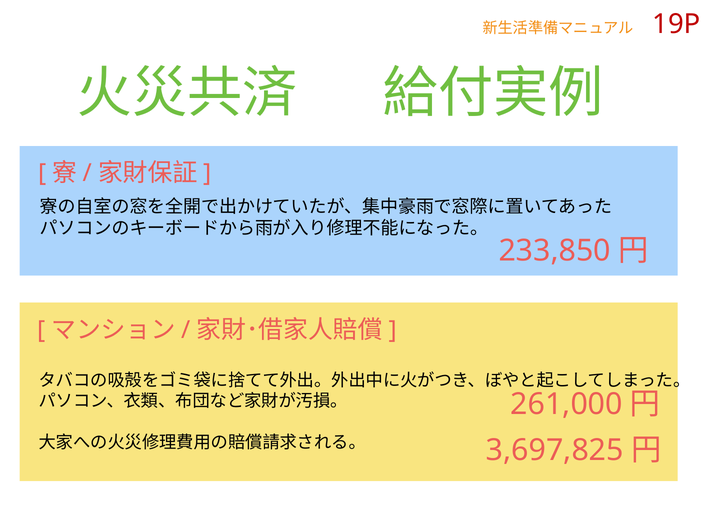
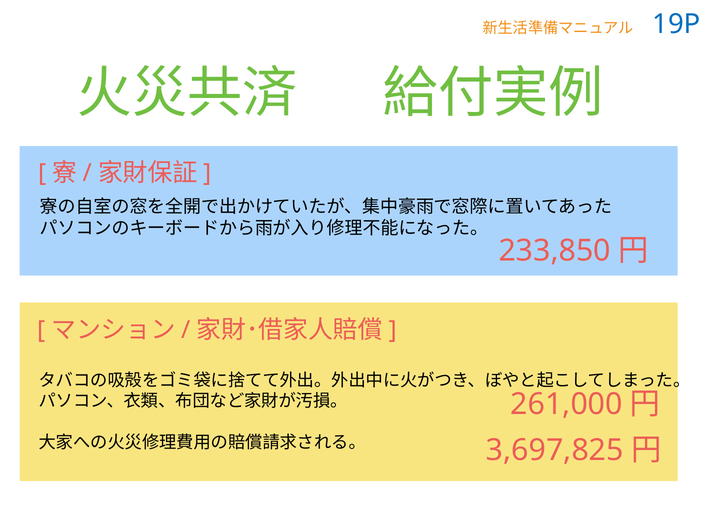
19P colour: red -> blue
